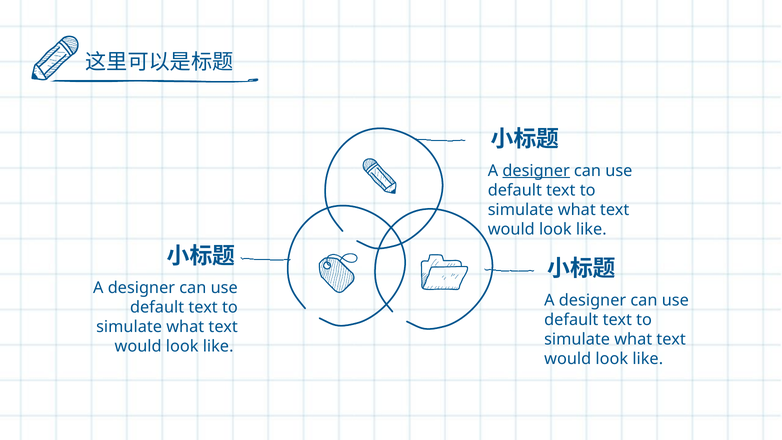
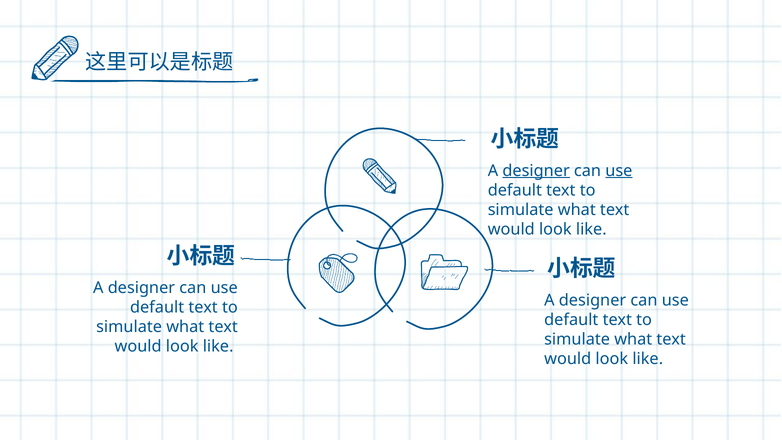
use at (619, 171) underline: none -> present
